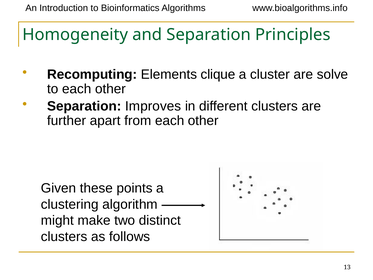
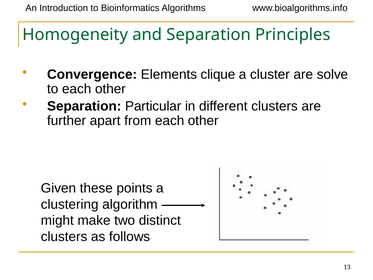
Recomputing: Recomputing -> Convergence
Improves: Improves -> Particular
